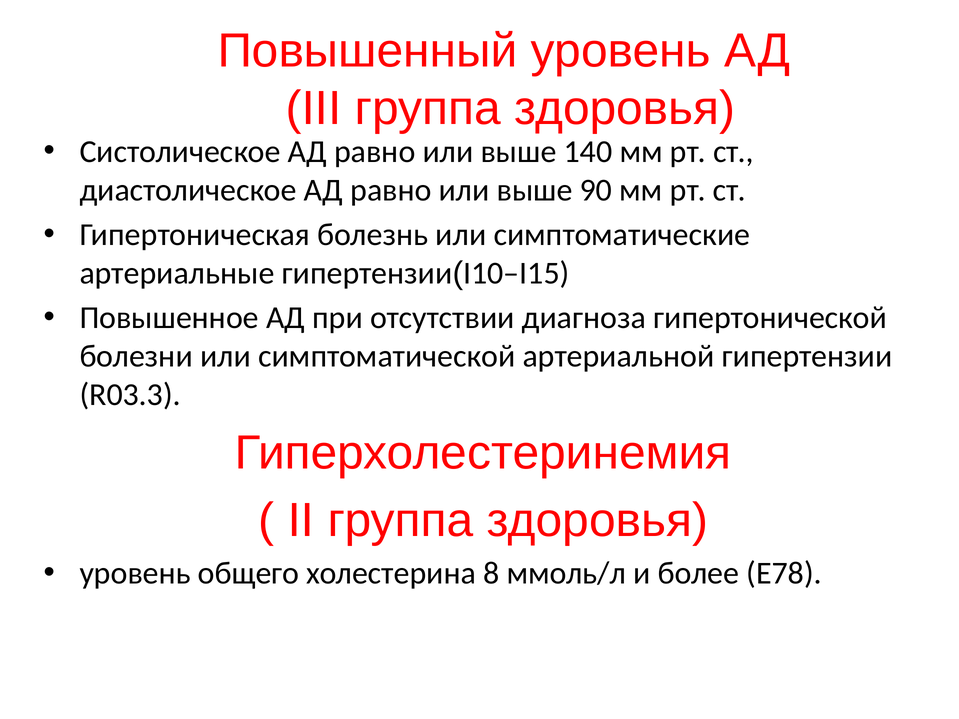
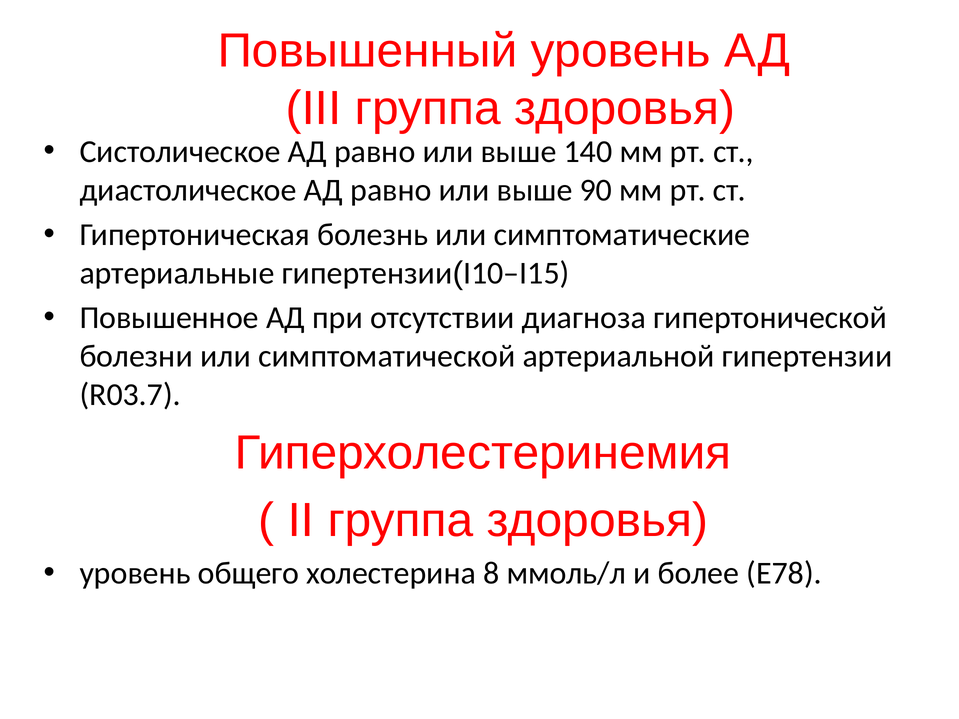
R03.3: R03.3 -> R03.7
